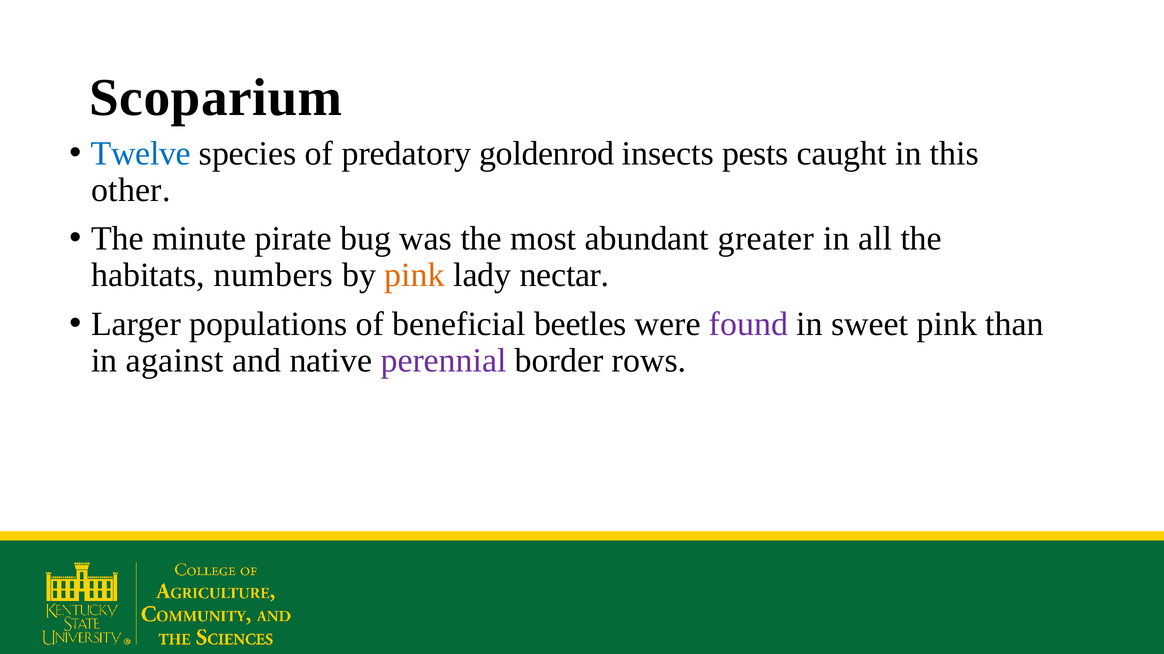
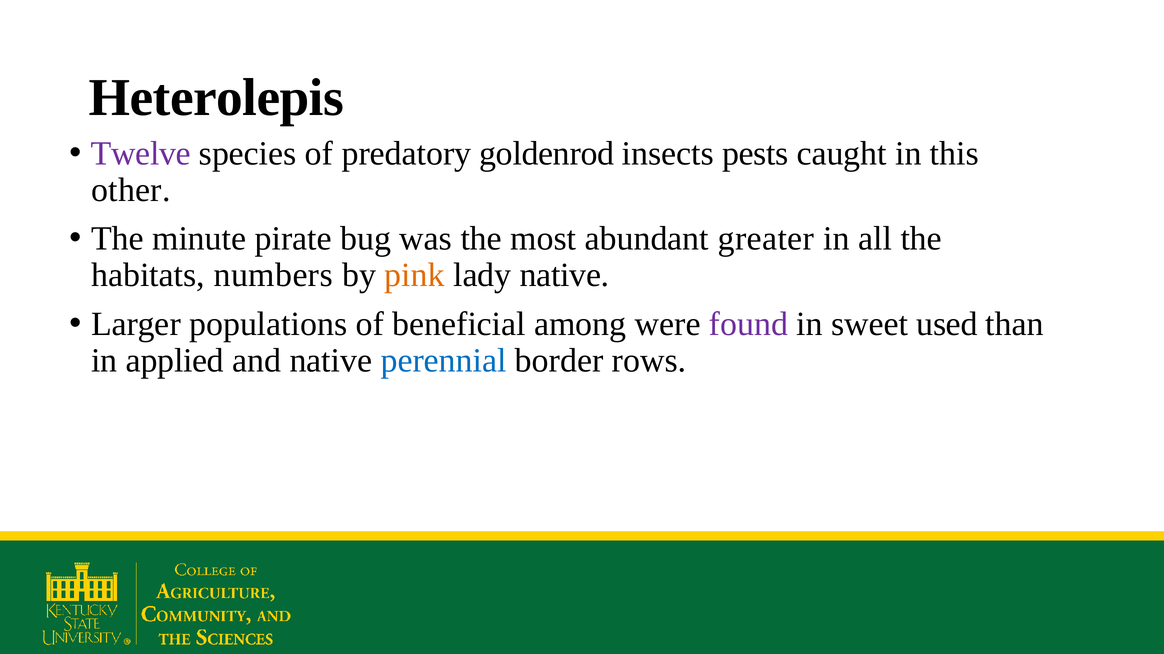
Scoparium: Scoparium -> Heterolepis
Twelve colour: blue -> purple
lady nectar: nectar -> native
beetles: beetles -> among
sweet pink: pink -> used
against: against -> applied
perennial colour: purple -> blue
